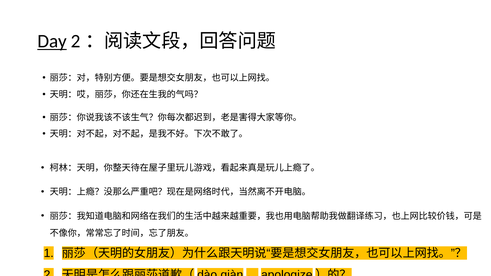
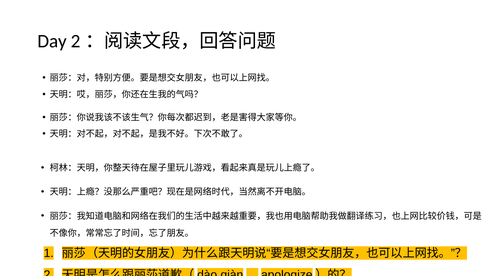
Day underline: present -> none
